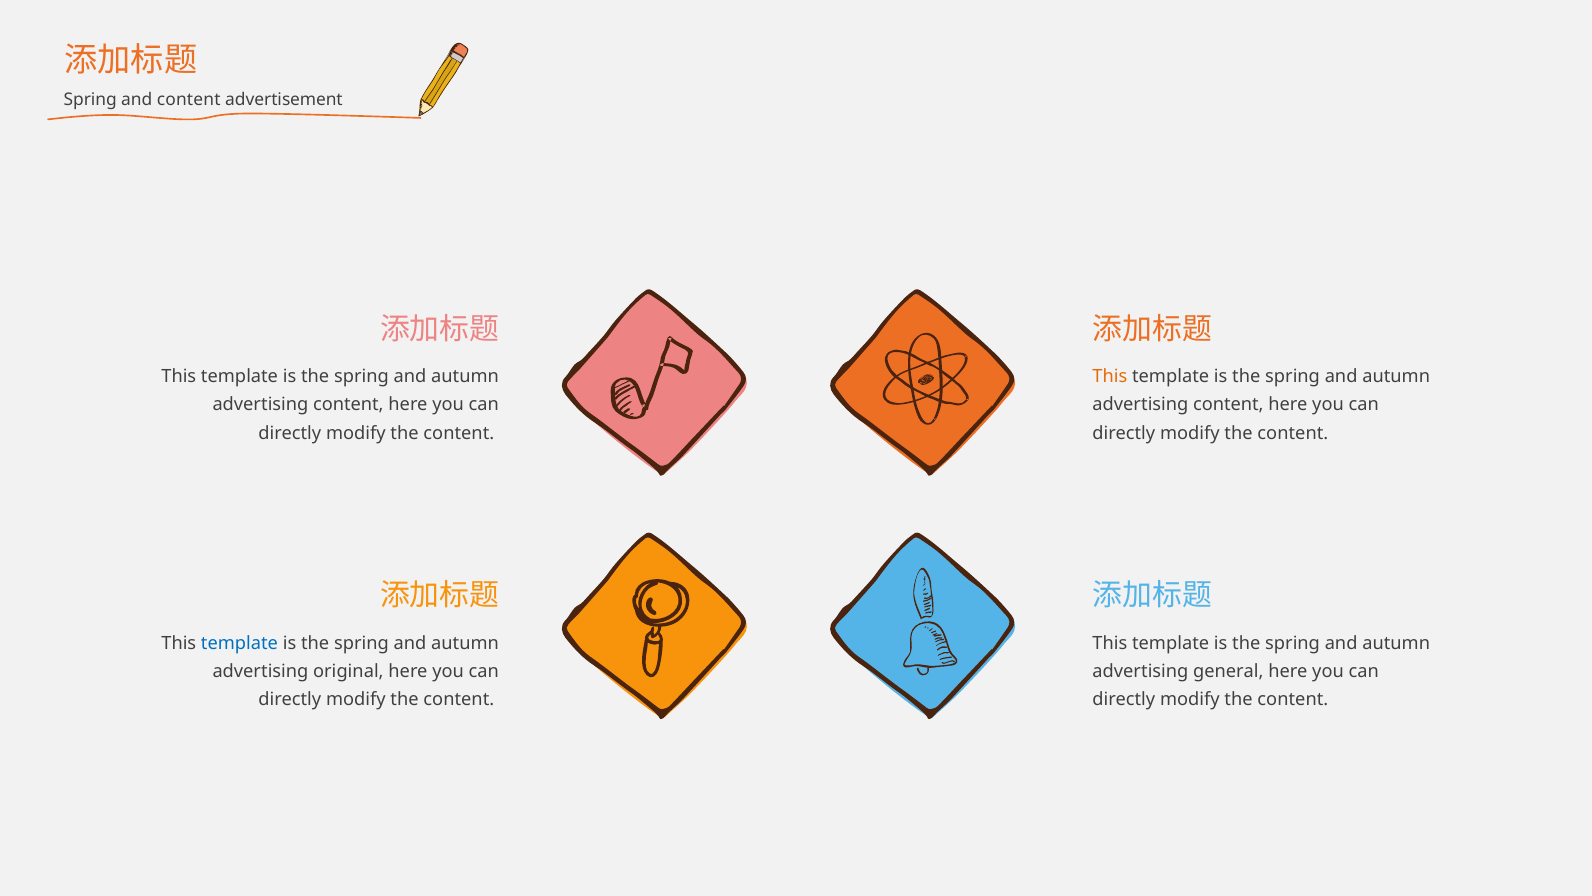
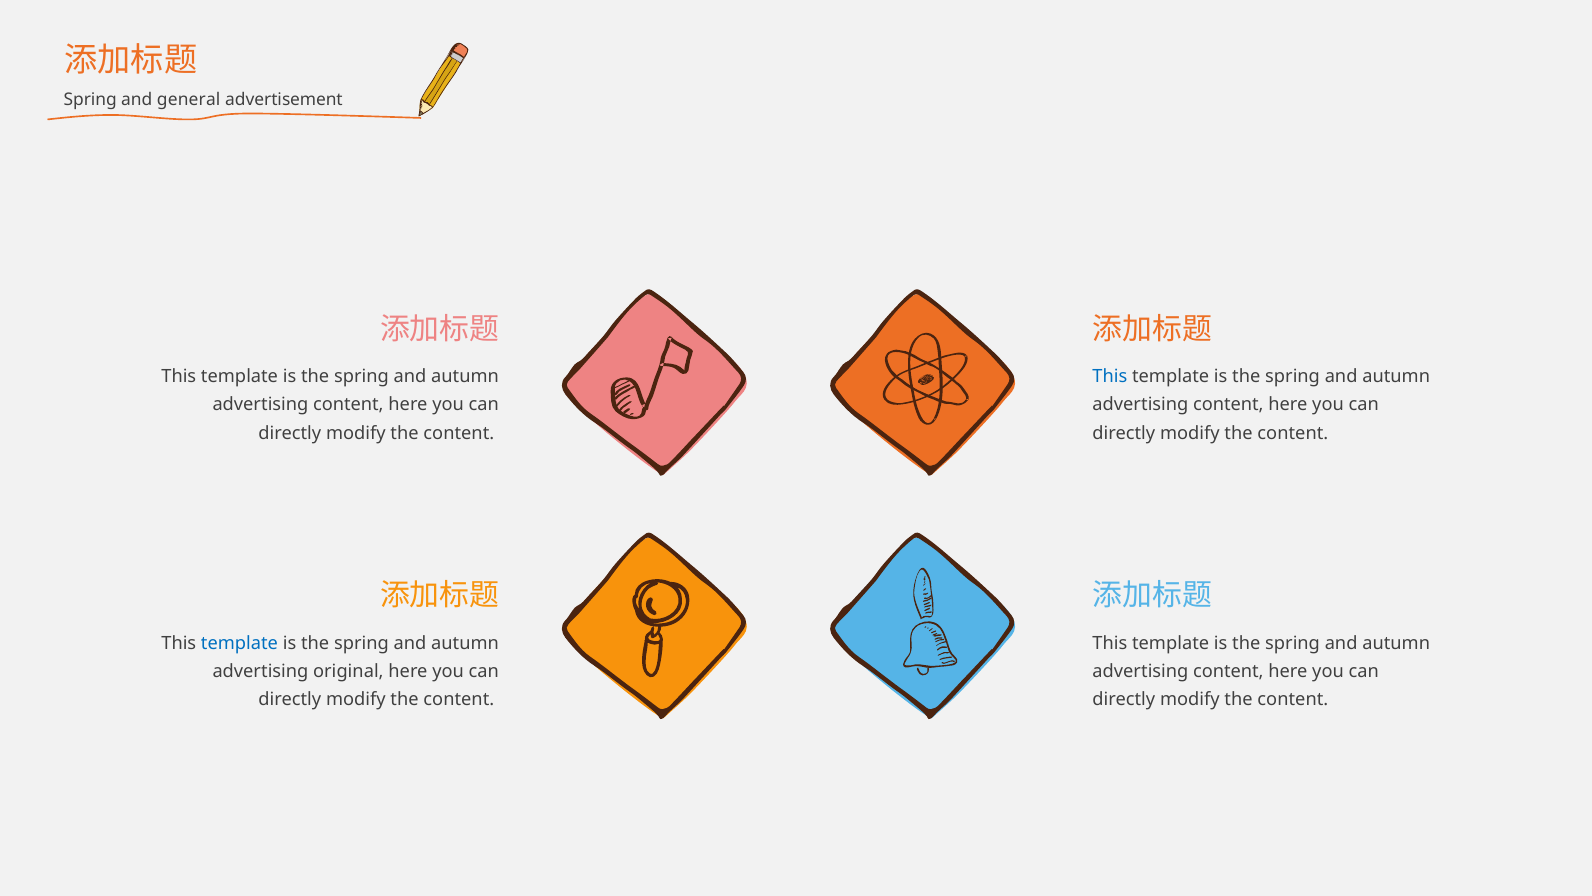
and content: content -> general
This at (1110, 376) colour: orange -> blue
general at (1228, 671): general -> content
